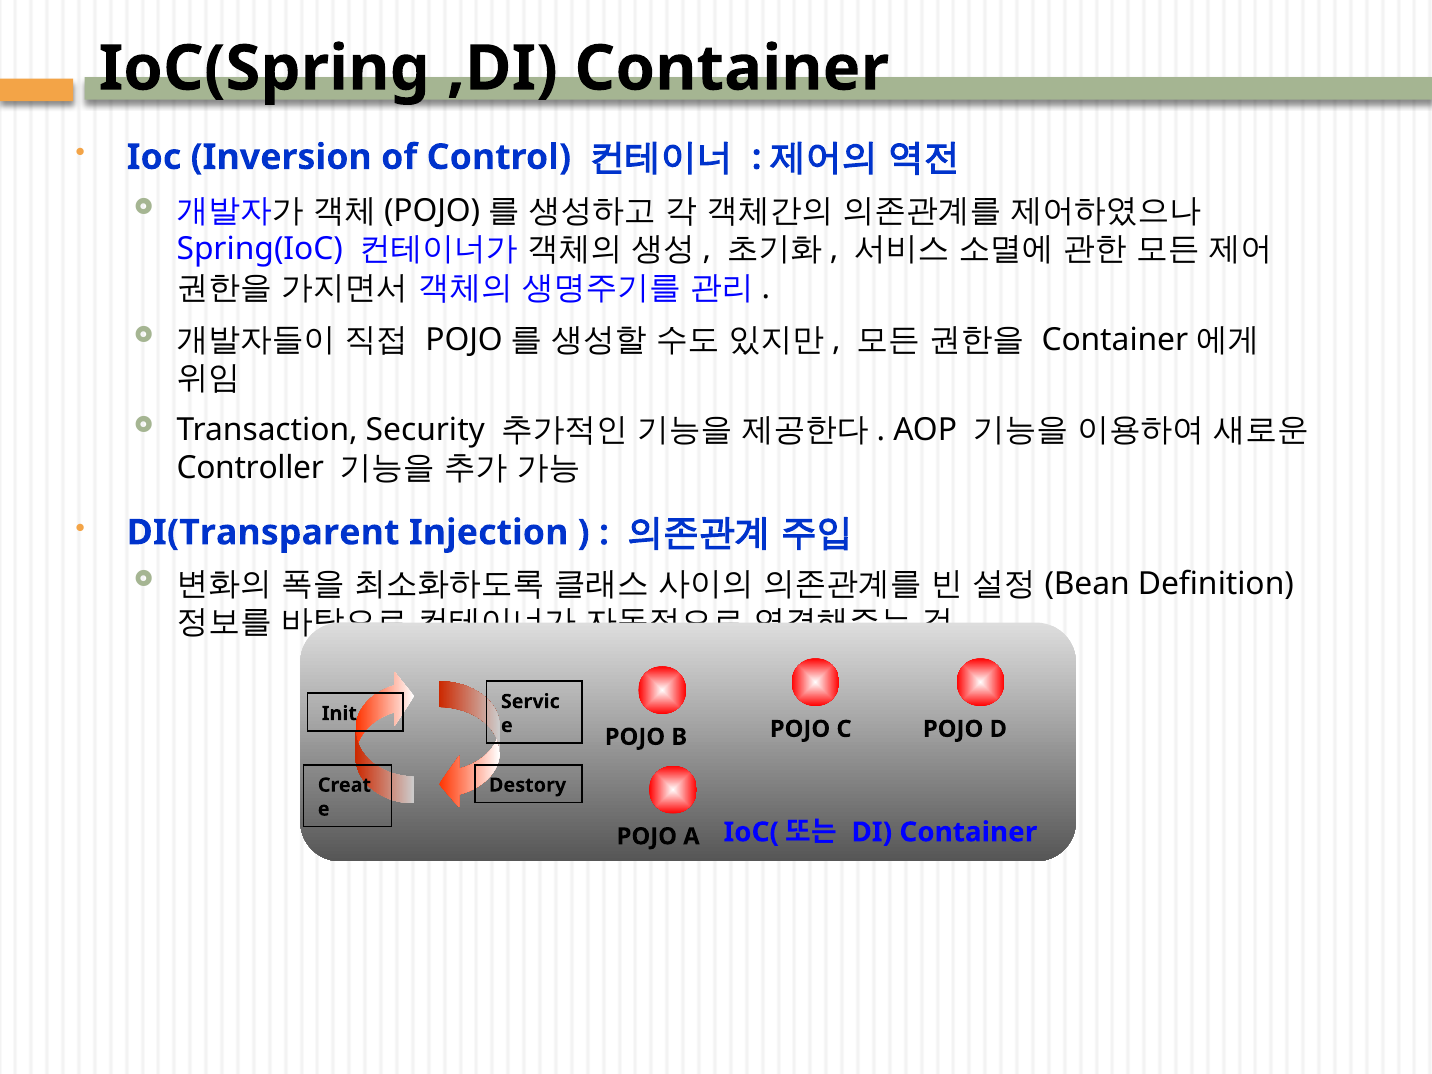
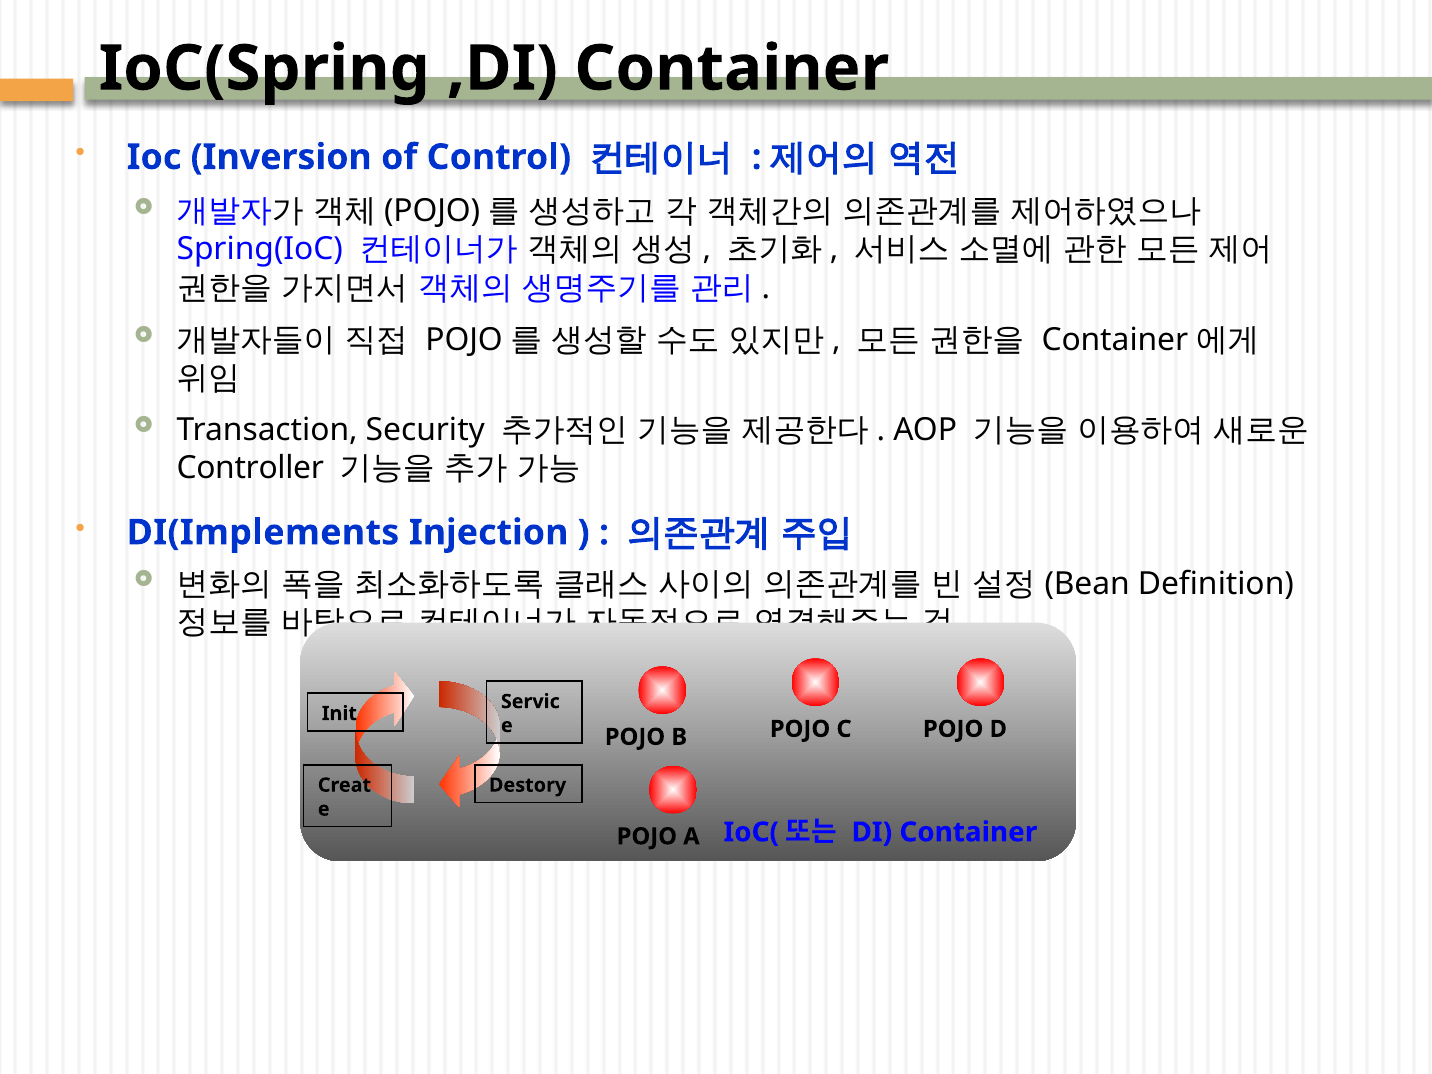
DI(Transparent: DI(Transparent -> DI(Implements
